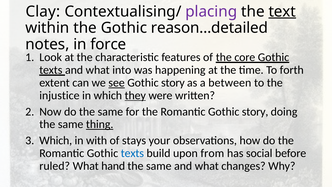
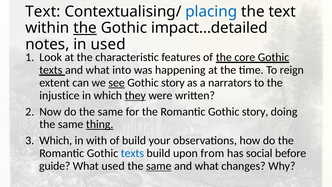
Clay at (43, 11): Clay -> Text
placing colour: purple -> blue
text at (282, 11) underline: present -> none
the at (85, 28) underline: none -> present
reason…detailed: reason…detailed -> impact…detailed
in force: force -> used
forth: forth -> reign
between: between -> narrators
of stays: stays -> build
ruled: ruled -> guide
What hand: hand -> used
same at (159, 166) underline: none -> present
